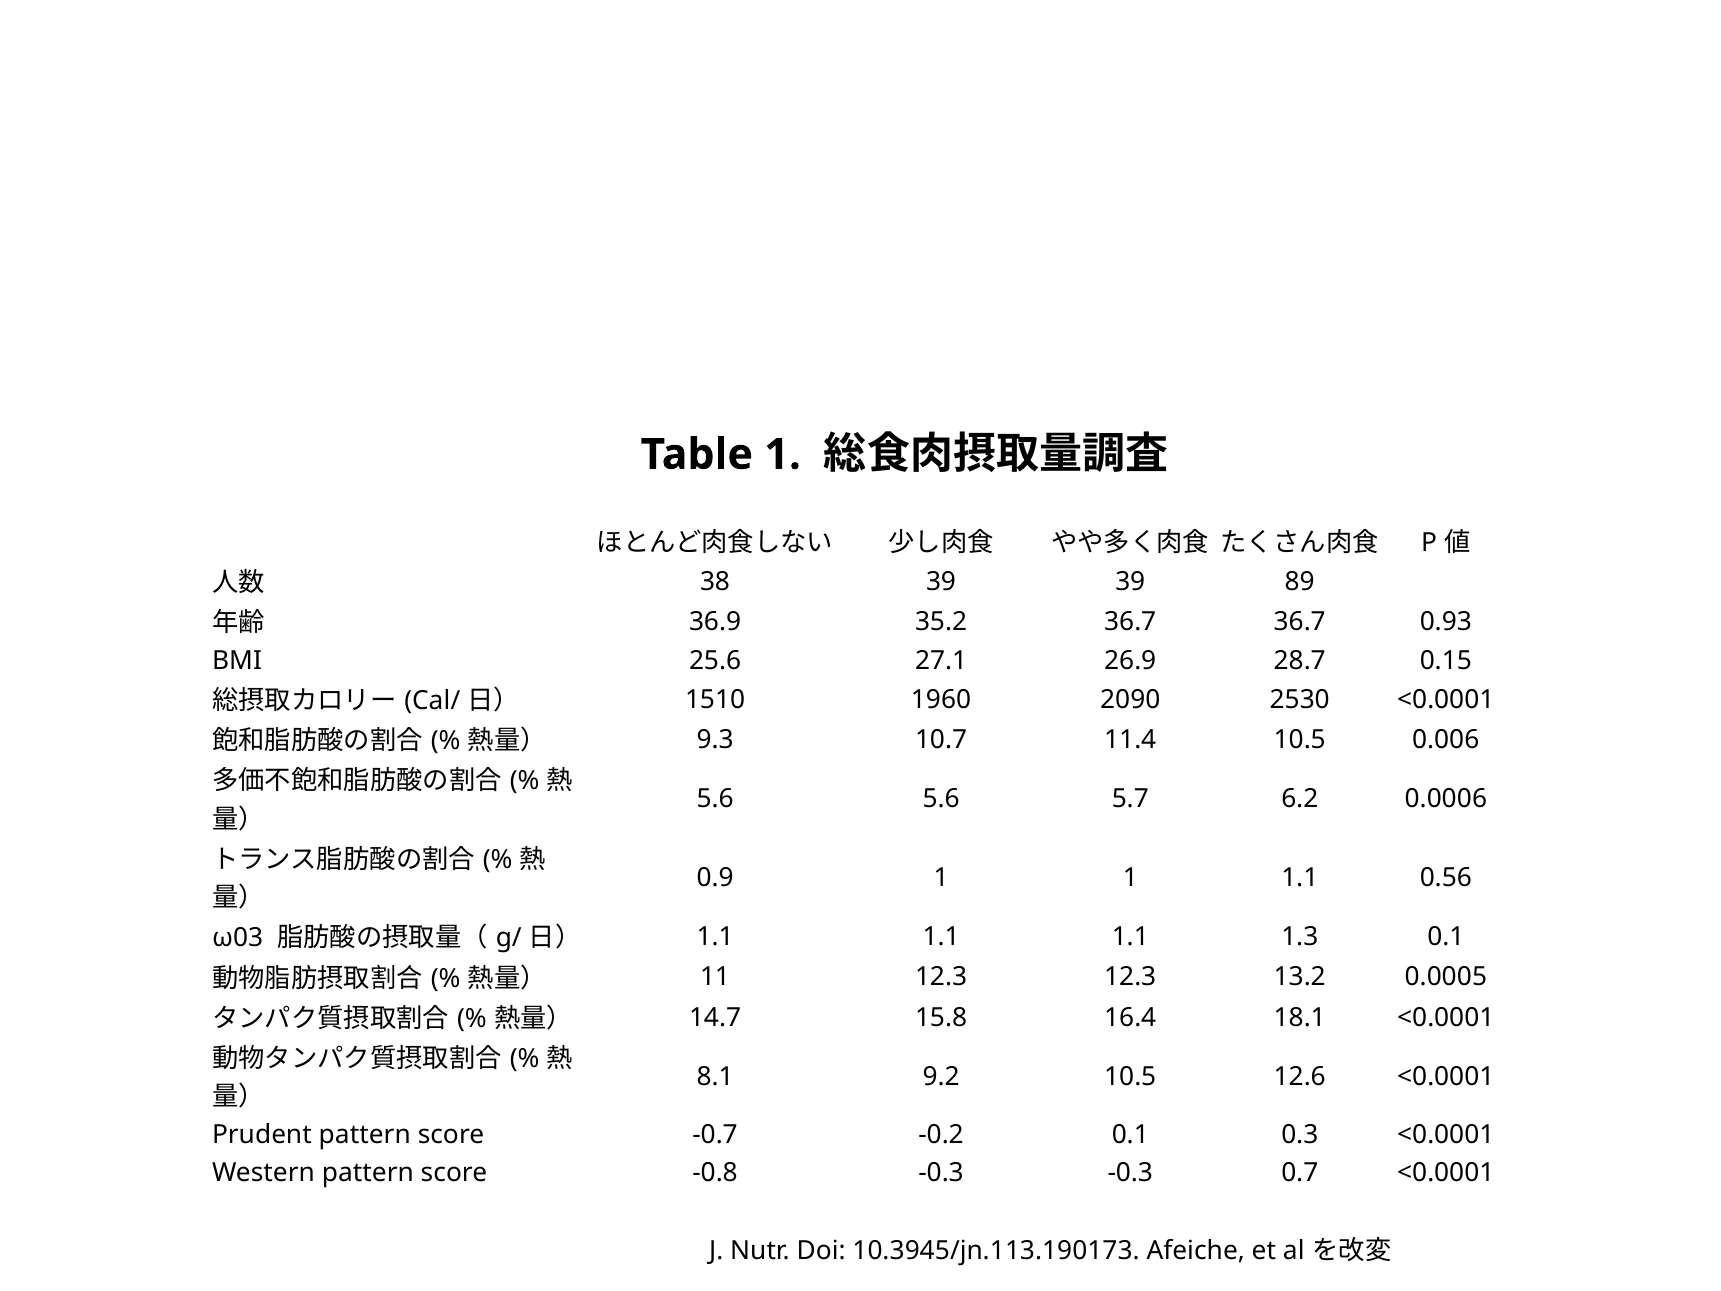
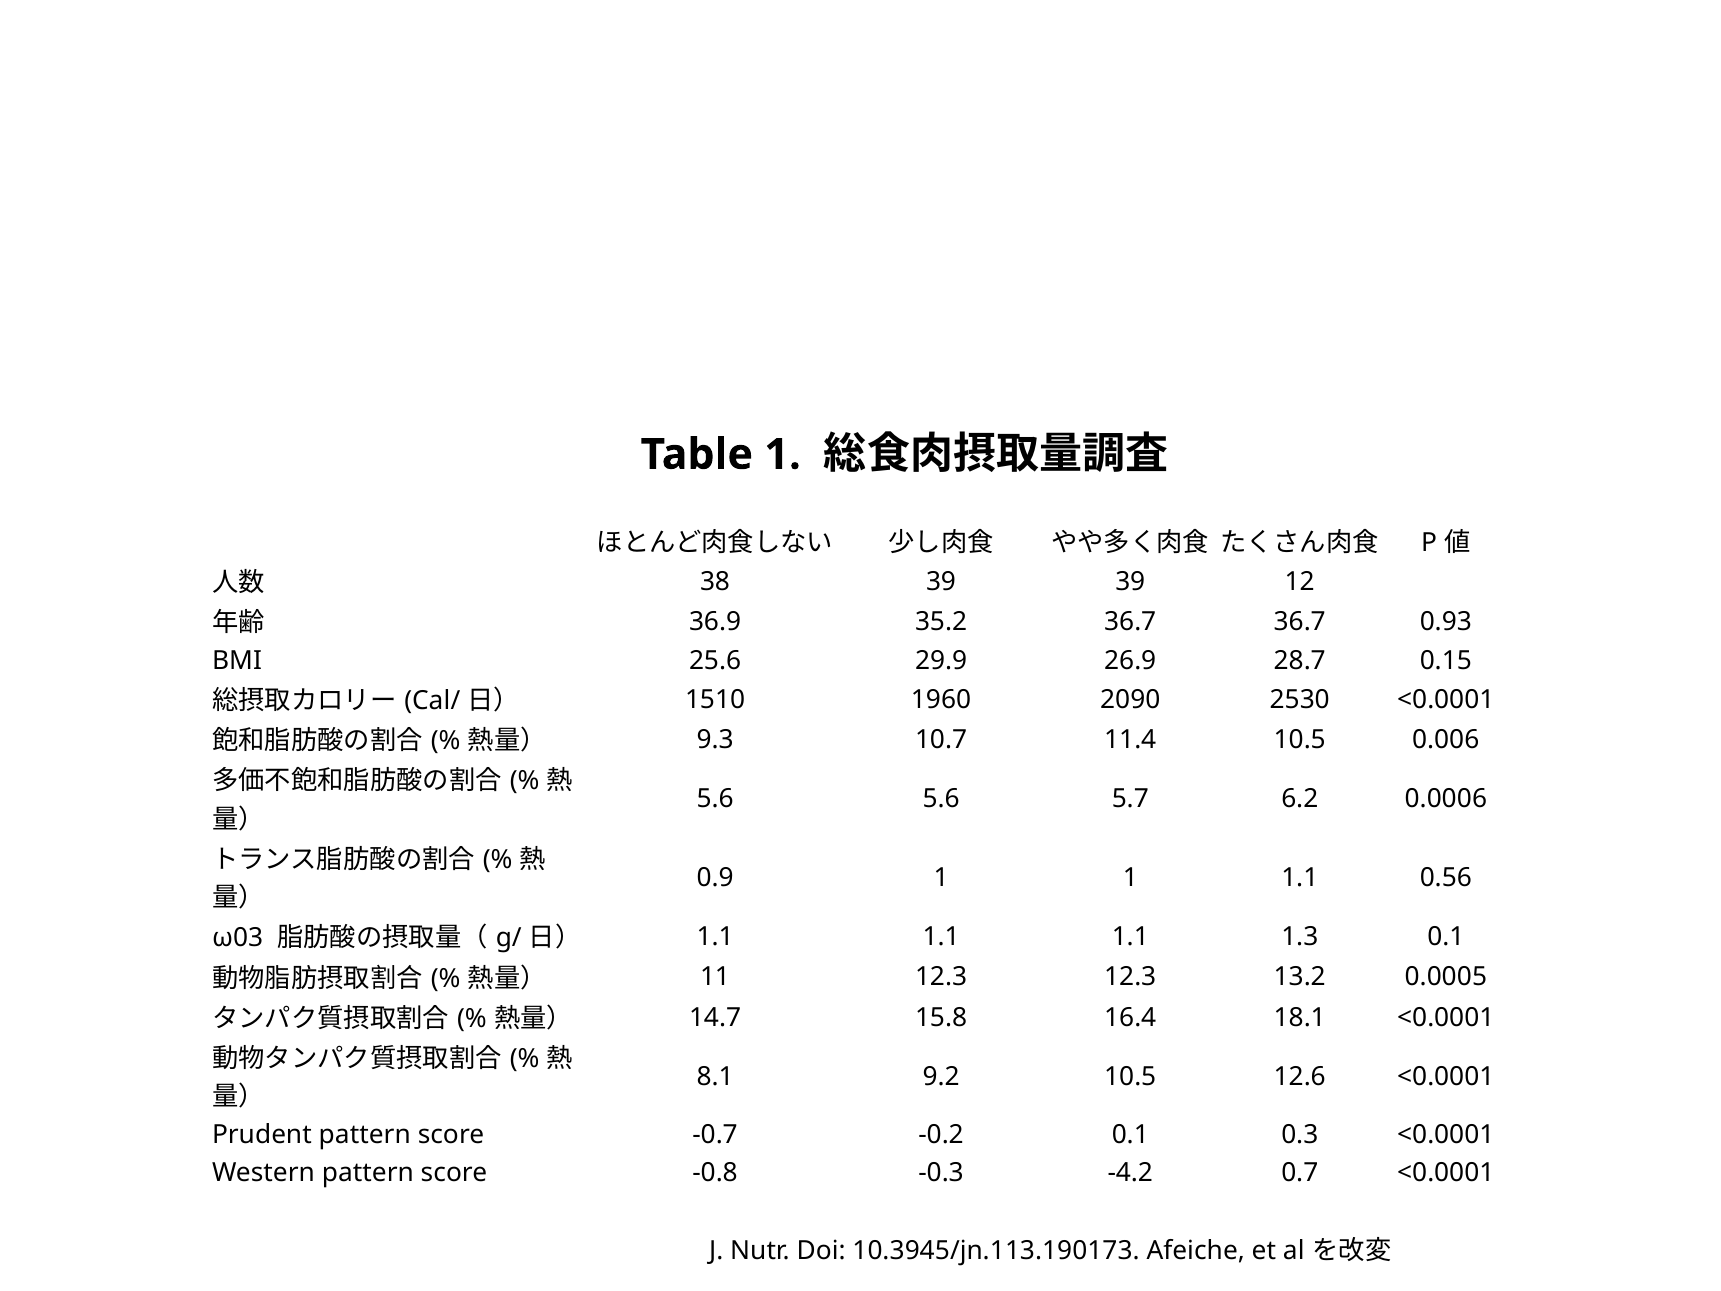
89: 89 -> 12
27.1: 27.1 -> 29.9
-0.3 -0.3: -0.3 -> -4.2
